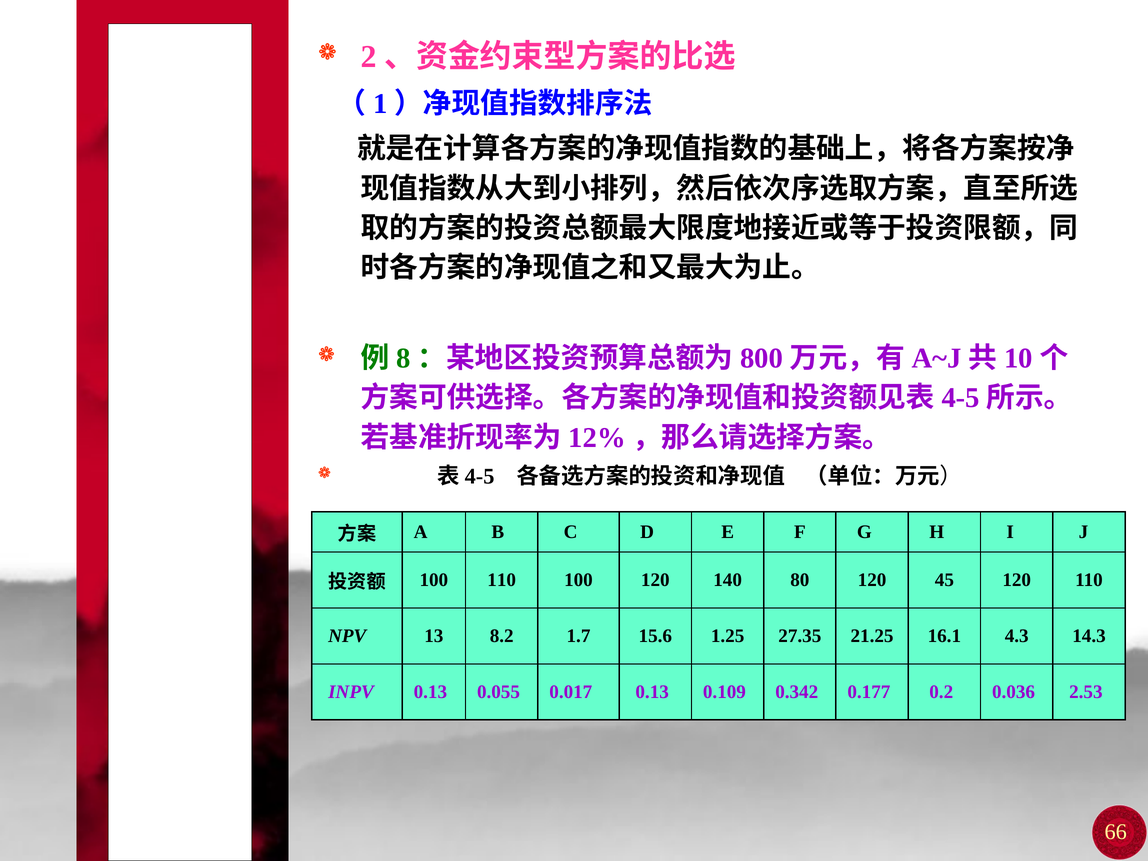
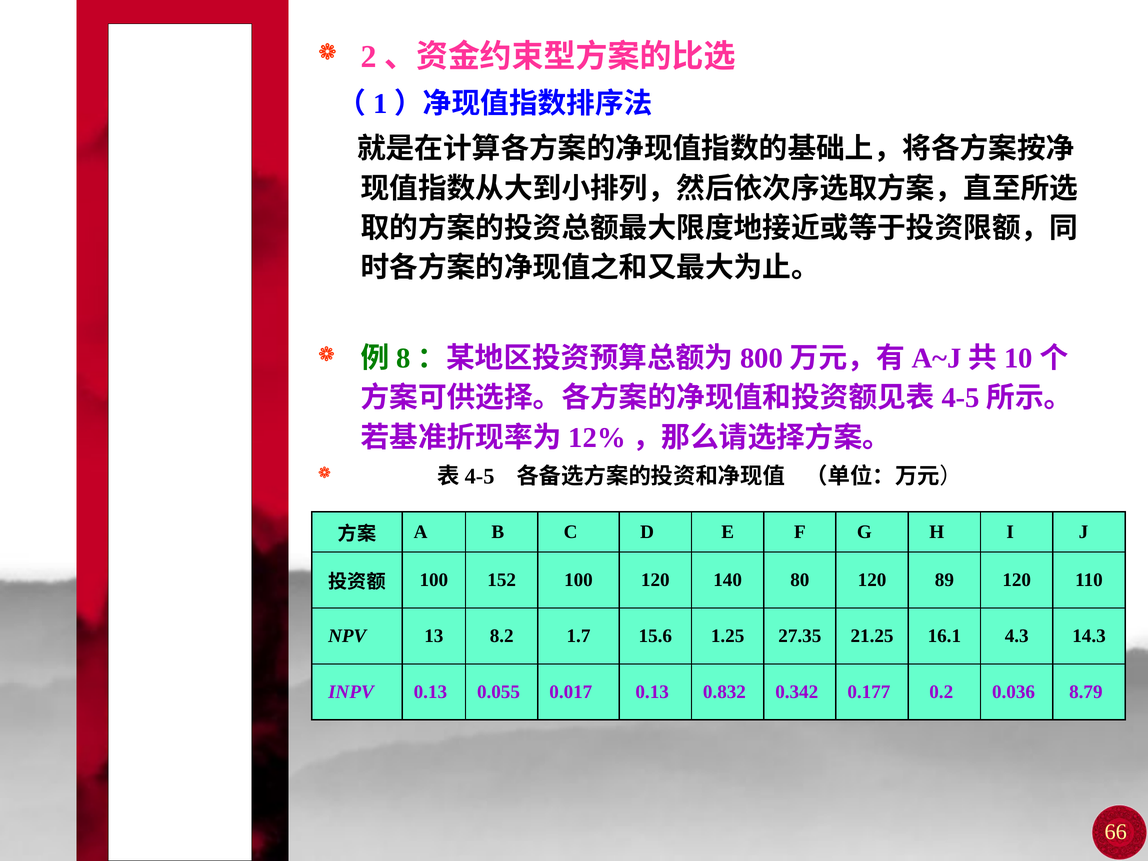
100 110: 110 -> 152
45: 45 -> 89
0.109: 0.109 -> 0.832
2.53: 2.53 -> 8.79
